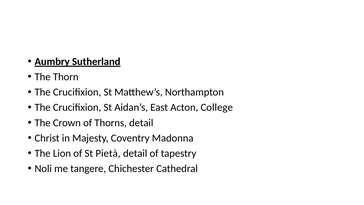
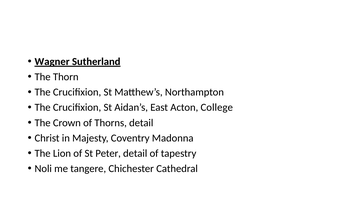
Aumbry: Aumbry -> Wagner
Pietà: Pietà -> Peter
